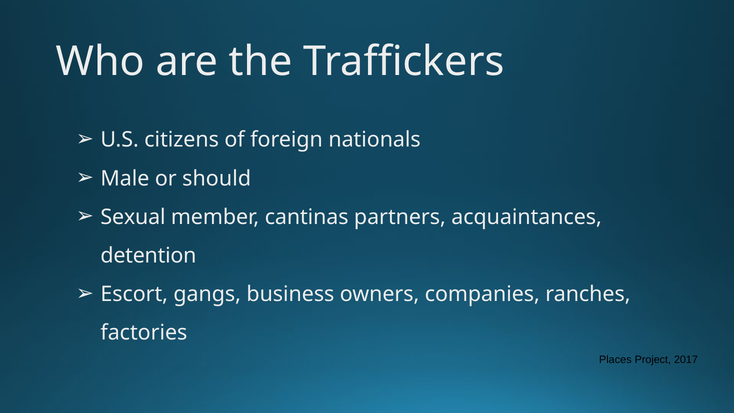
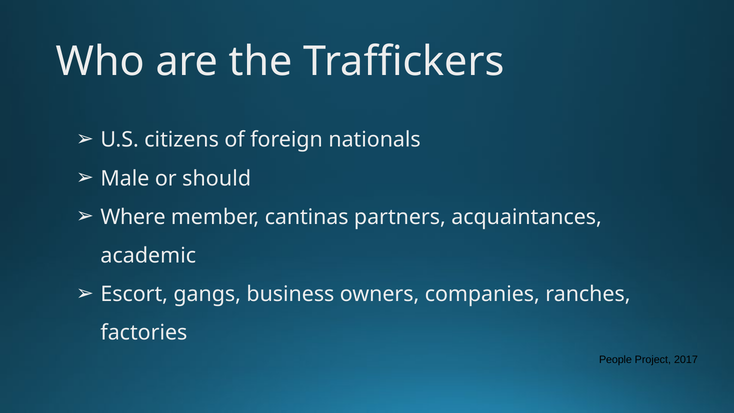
Sexual: Sexual -> Where
detention: detention -> academic
Places: Places -> People
